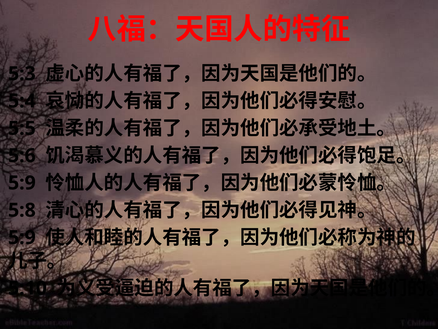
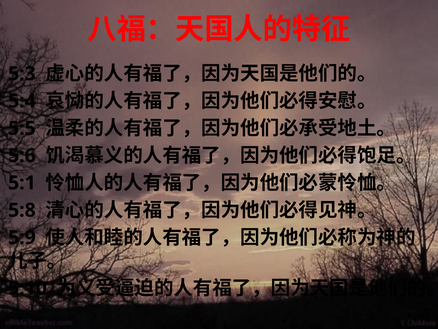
5:9 at (22, 183): 5:9 -> 5:1
